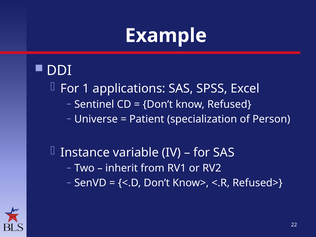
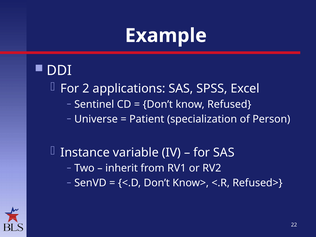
1: 1 -> 2
